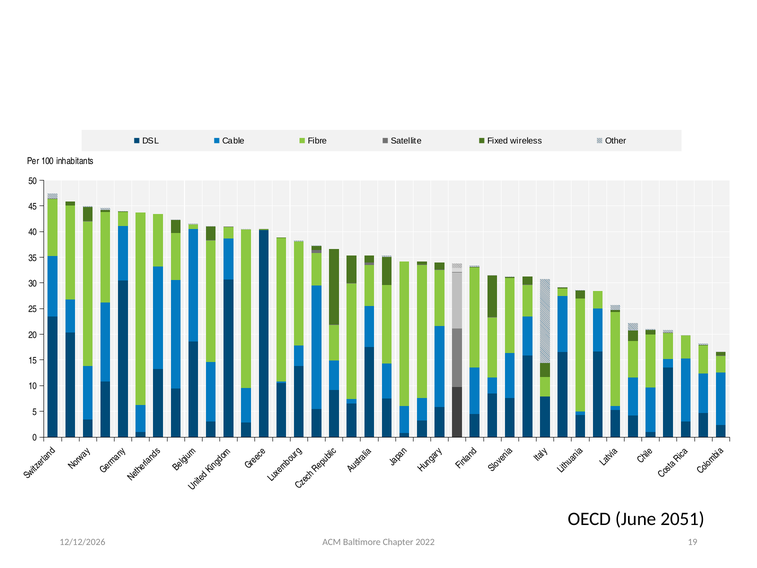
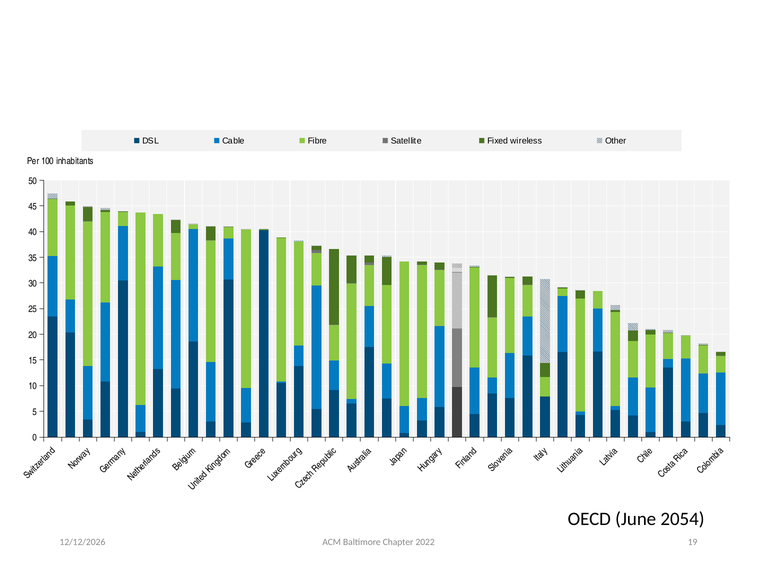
2051: 2051 -> 2054
